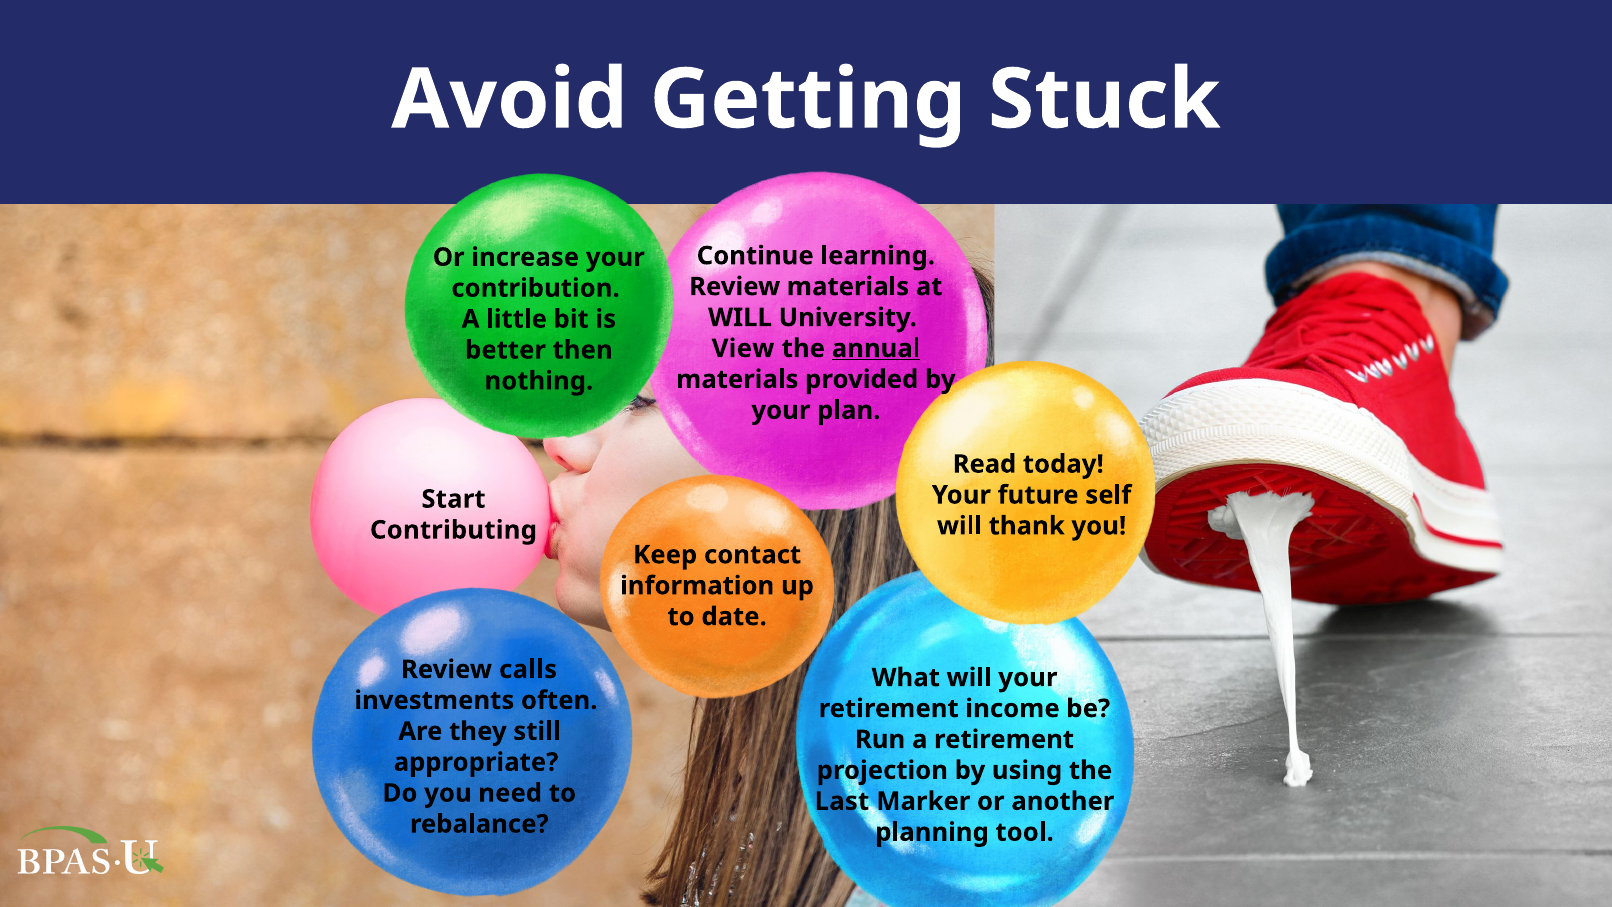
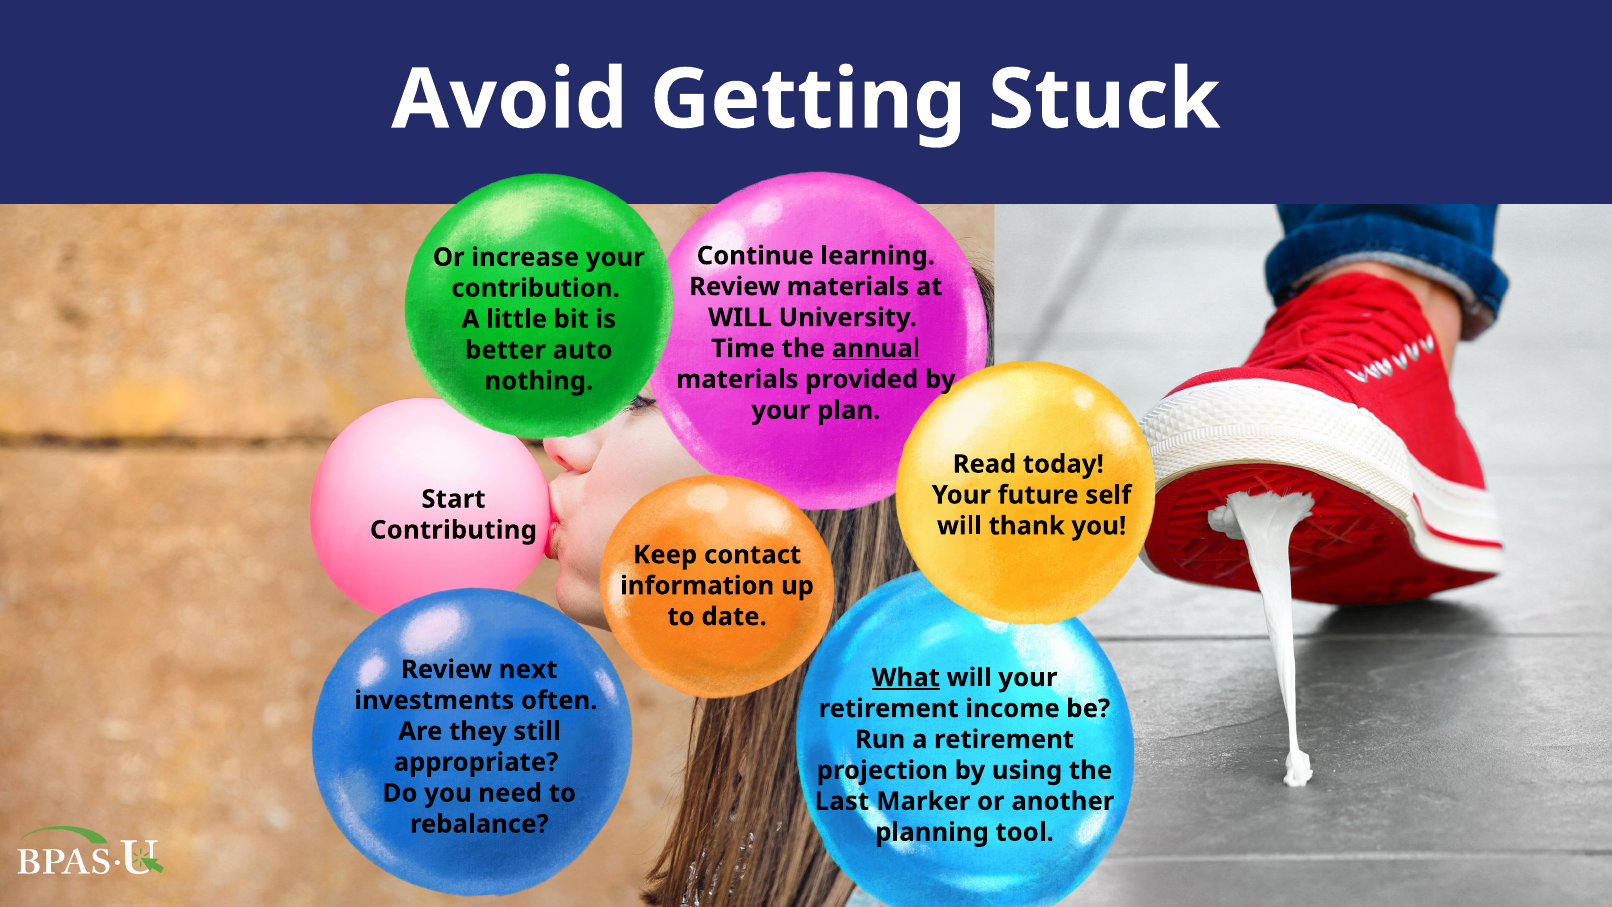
View: View -> Time
then: then -> auto
calls: calls -> next
What underline: none -> present
